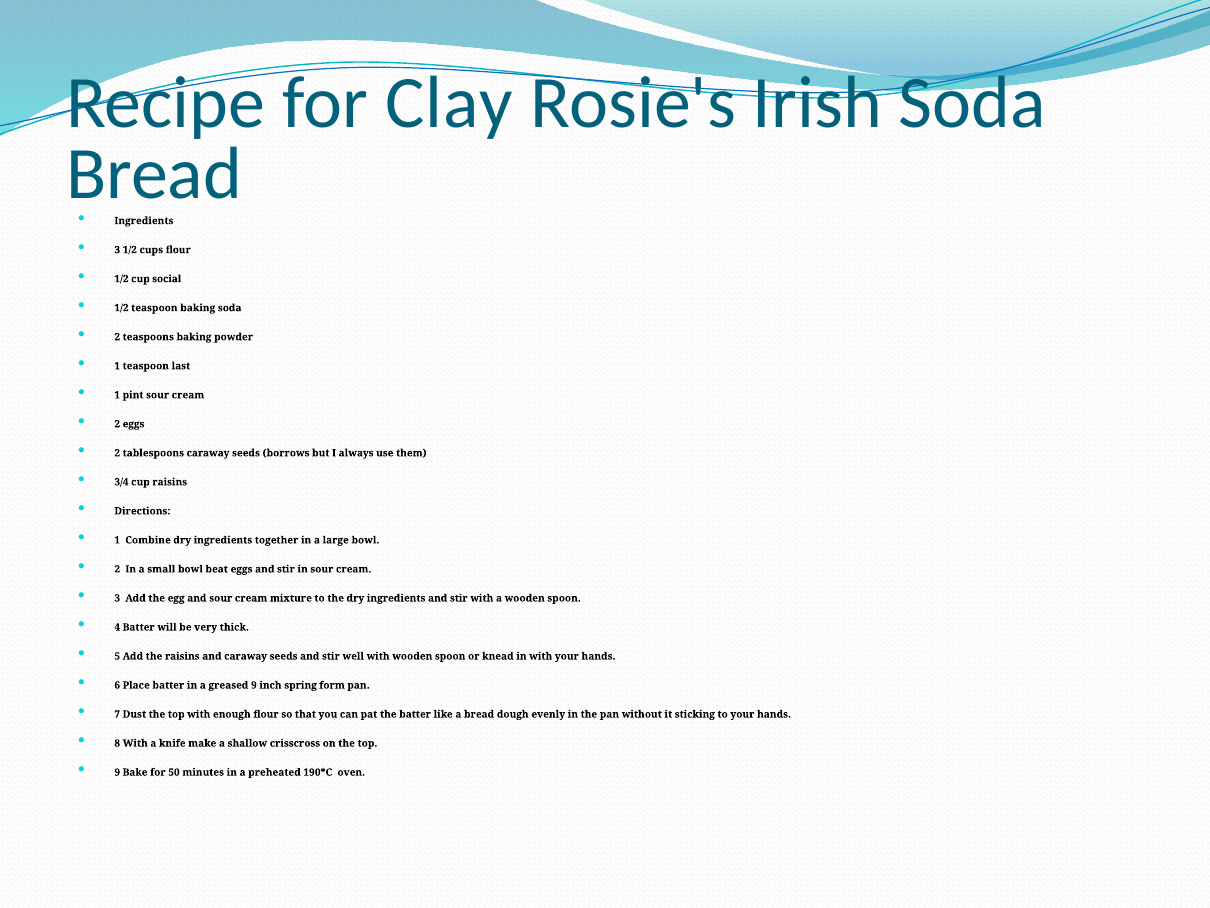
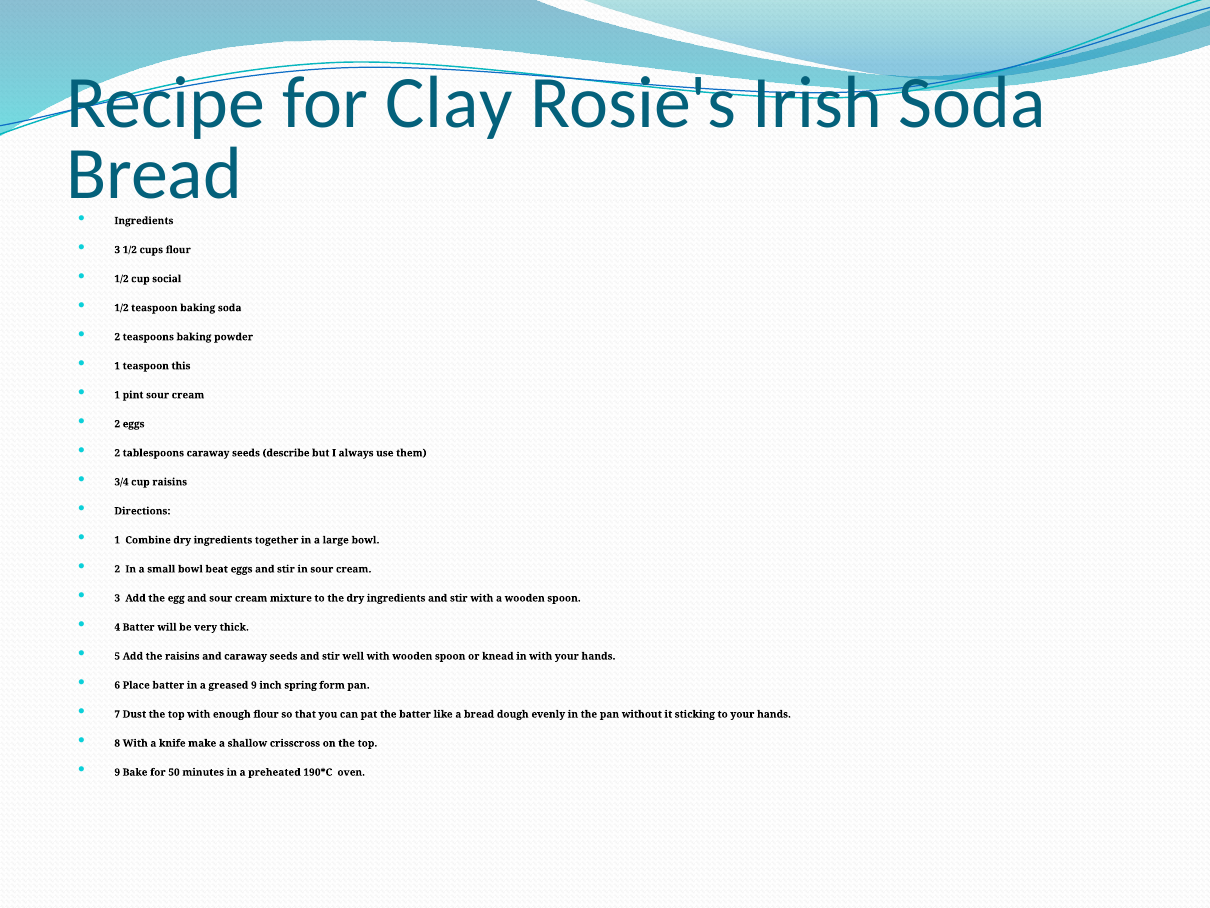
last: last -> this
borrows: borrows -> describe
